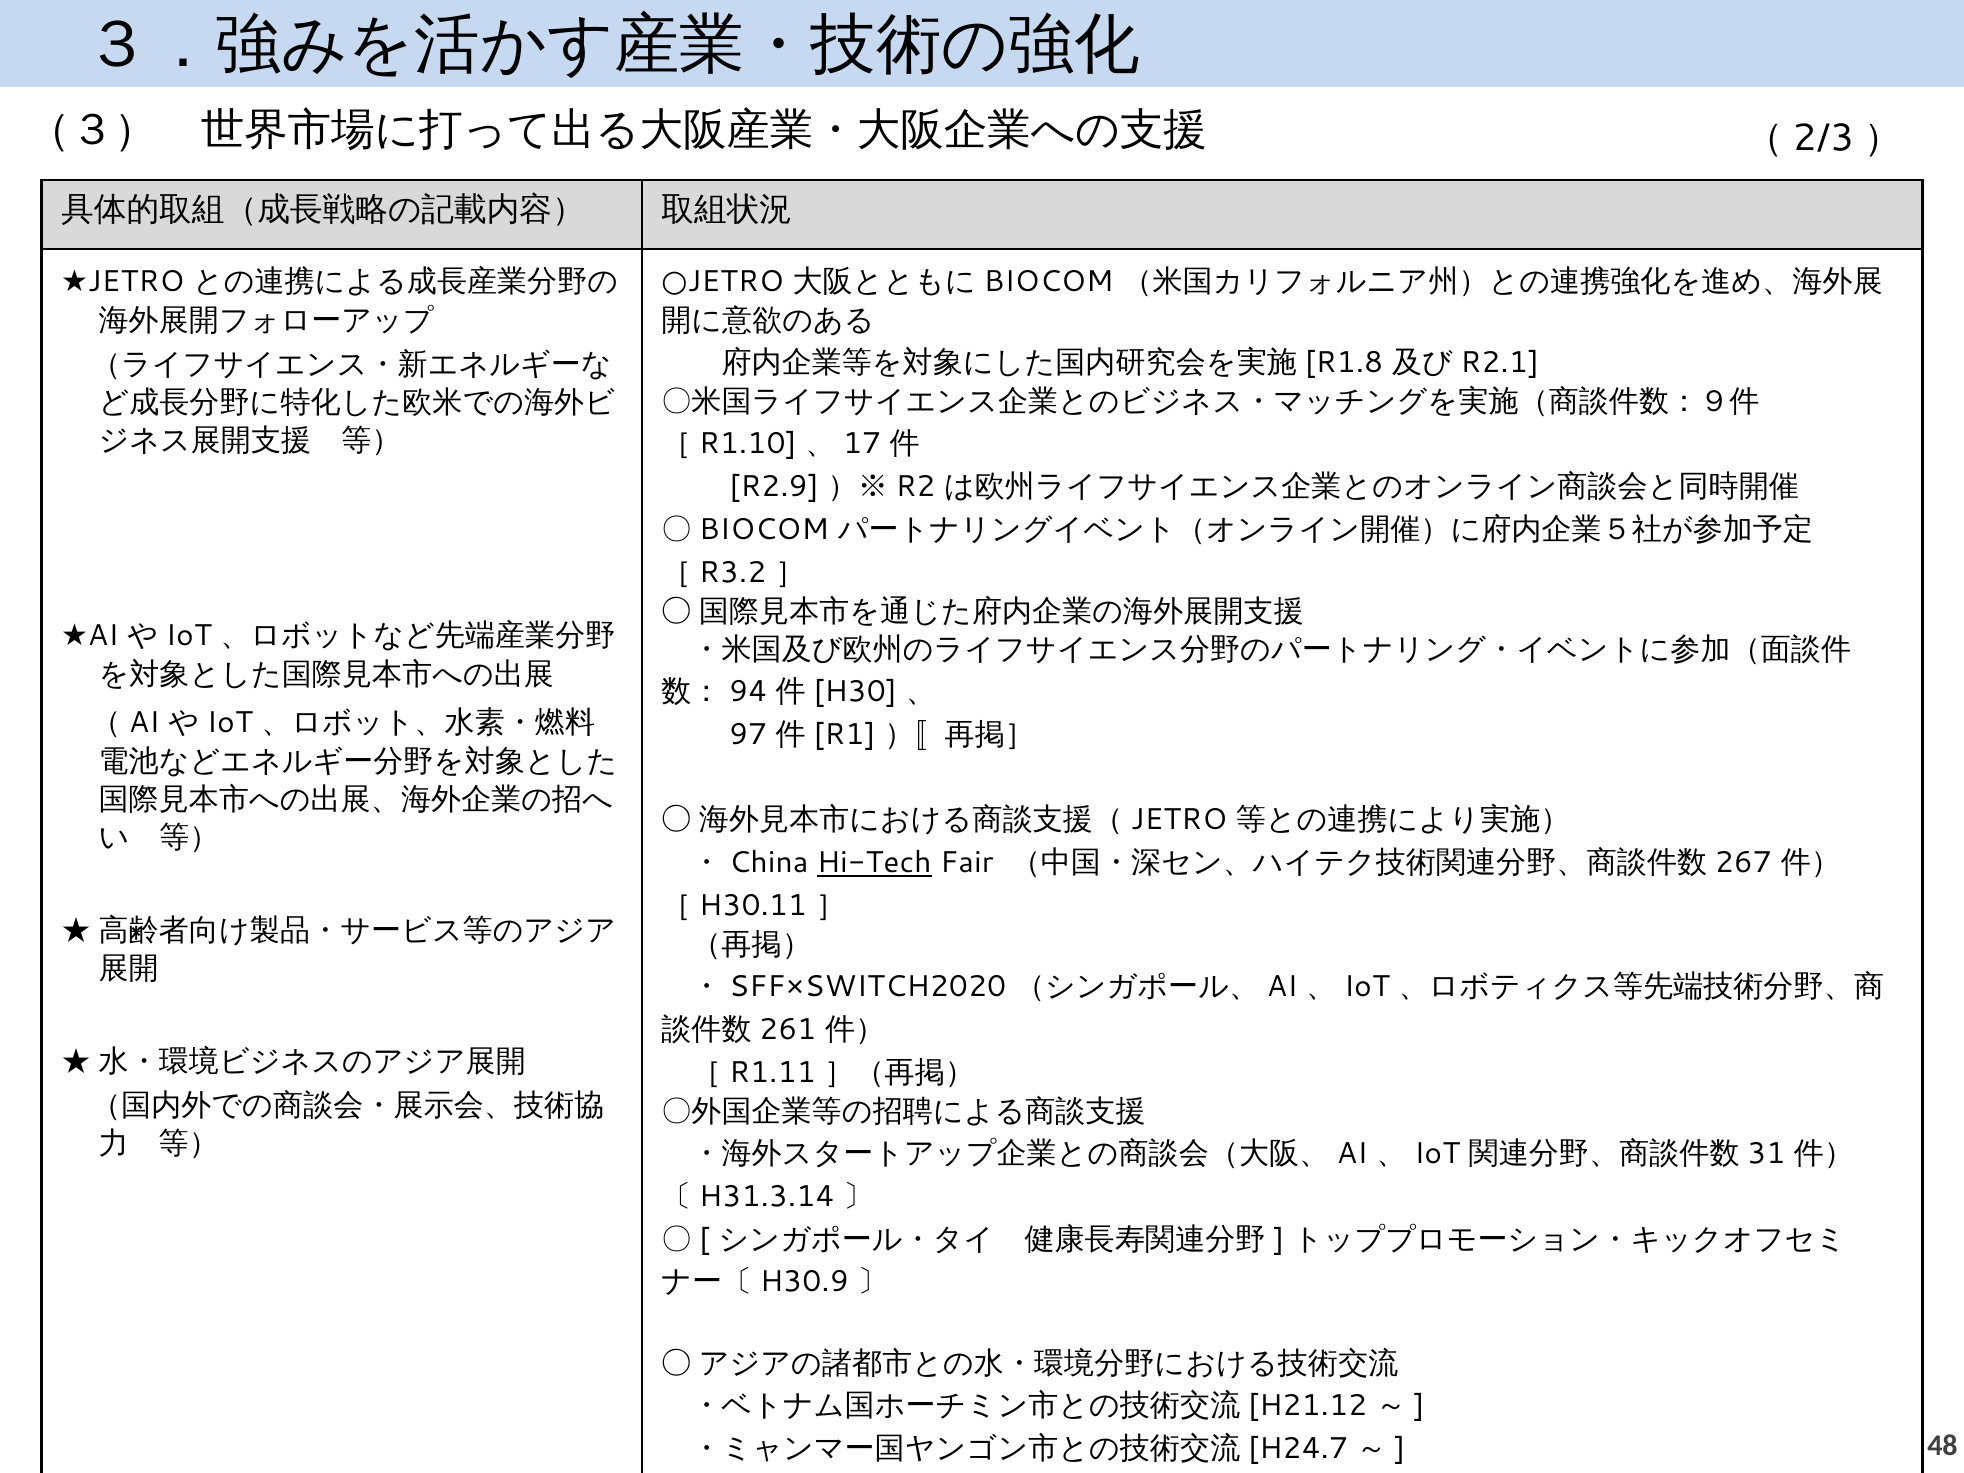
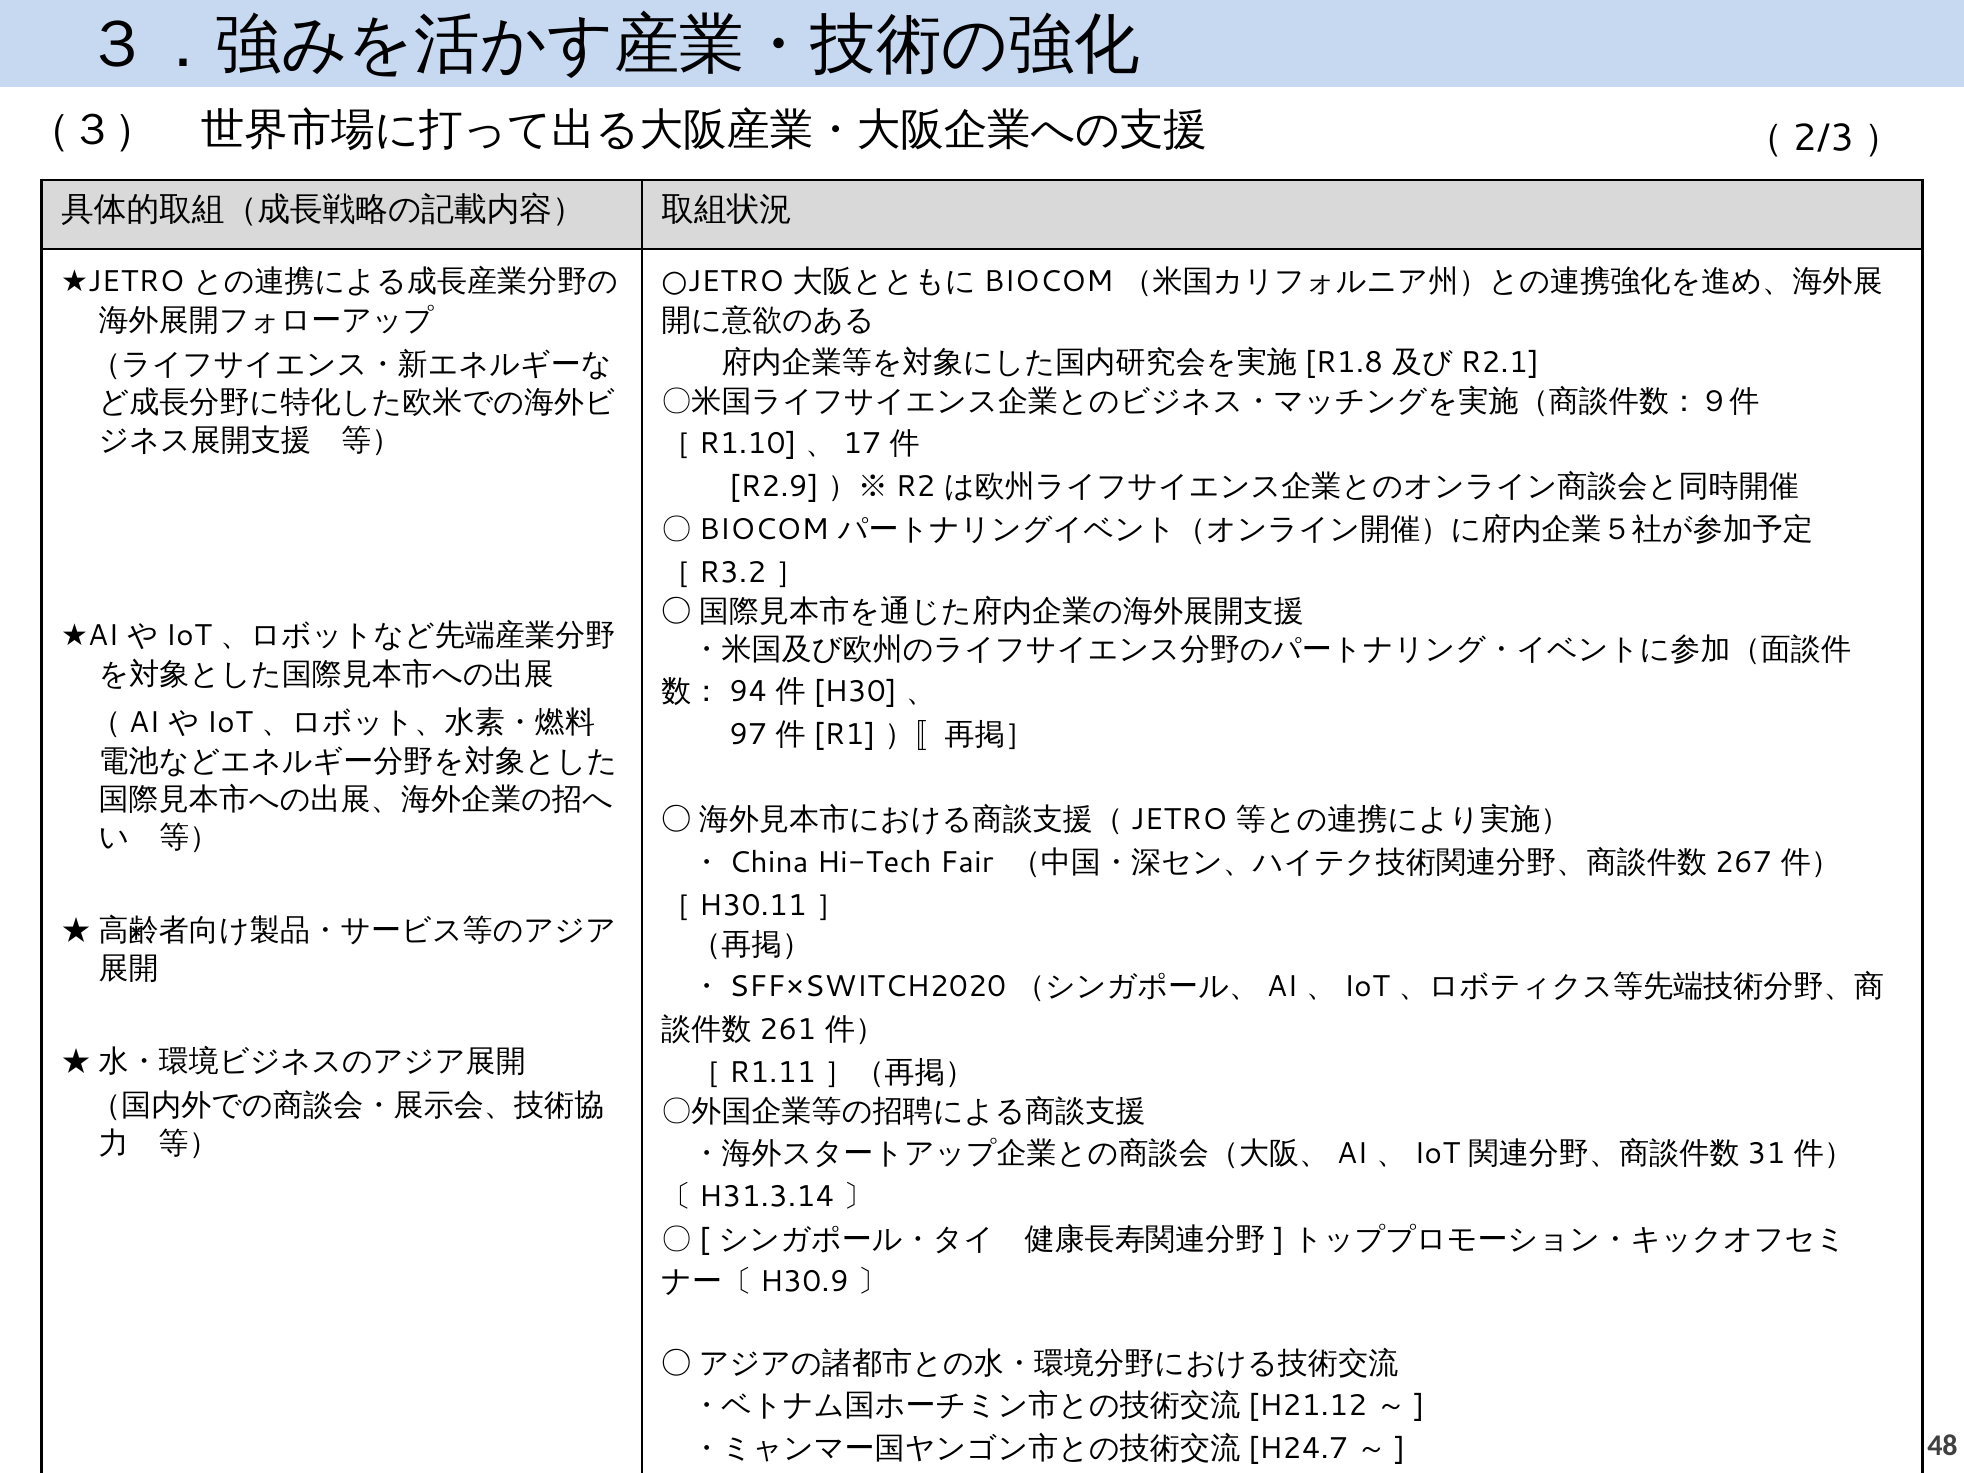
Hi-Tech underline: present -> none
